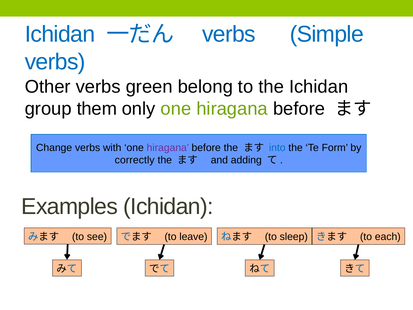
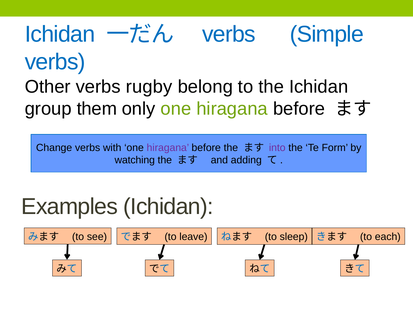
green: green -> rugby
into colour: blue -> purple
correctly: correctly -> watching
